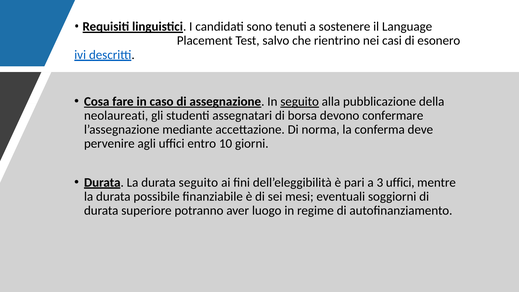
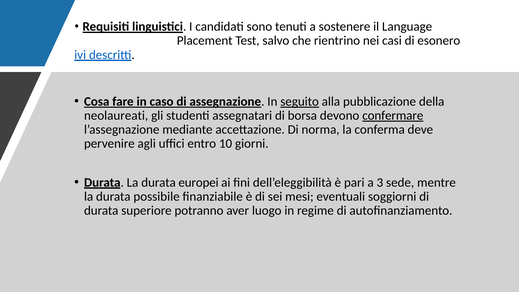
confermare underline: none -> present
durata seguito: seguito -> europei
3 uffici: uffici -> sede
